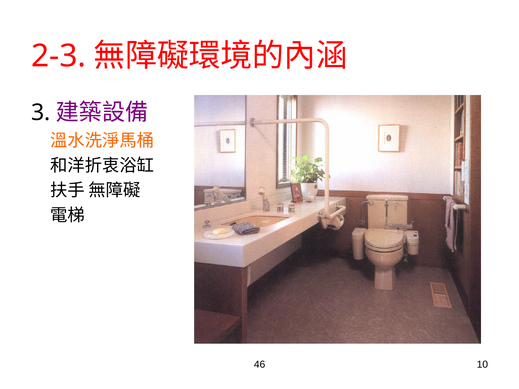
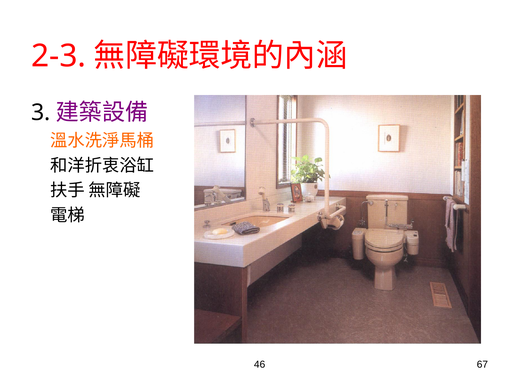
10: 10 -> 67
